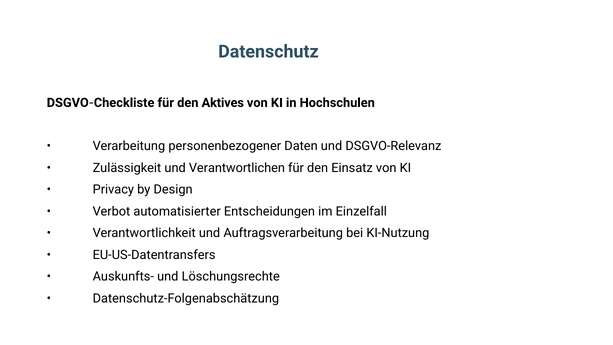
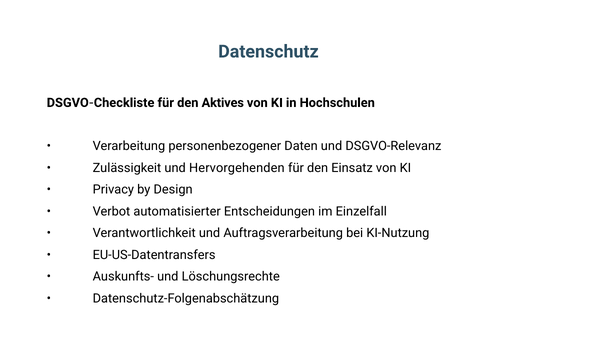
Verantwortlichen: Verantwortlichen -> Hervorgehenden
